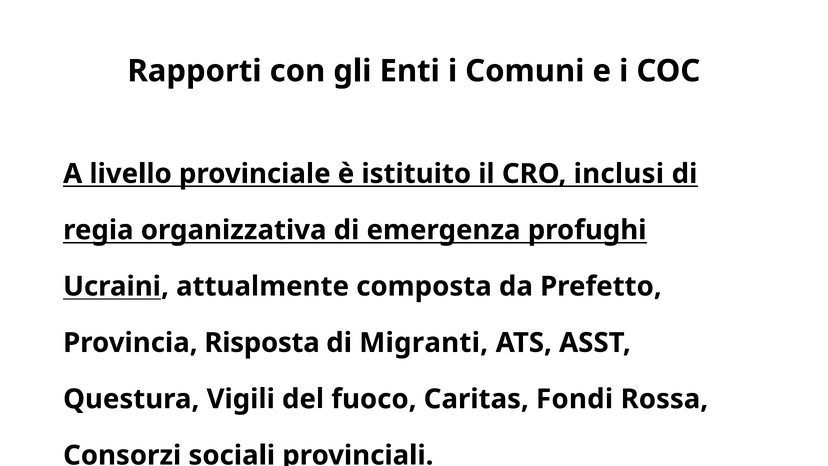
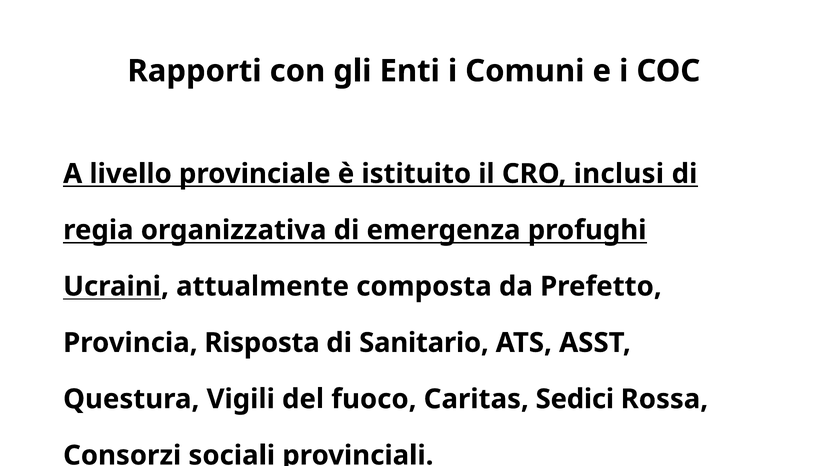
Migranti: Migranti -> Sanitario
Fondi: Fondi -> Sedici
